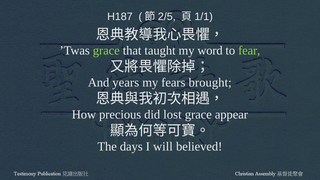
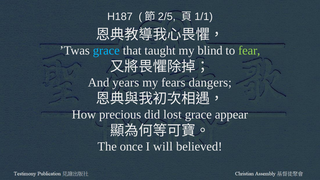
grace at (106, 50) colour: light green -> light blue
word: word -> blind
brought: brought -> dangers
days: days -> once
